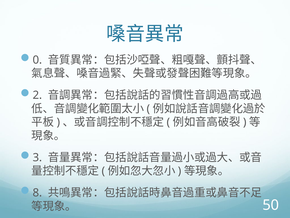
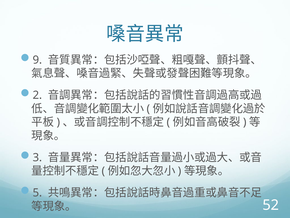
0: 0 -> 9
8: 8 -> 5
50: 50 -> 52
